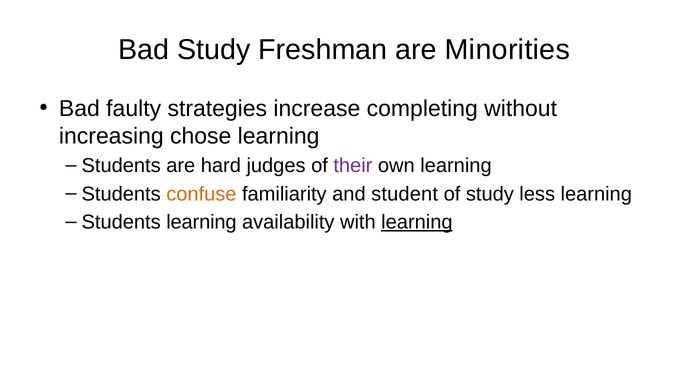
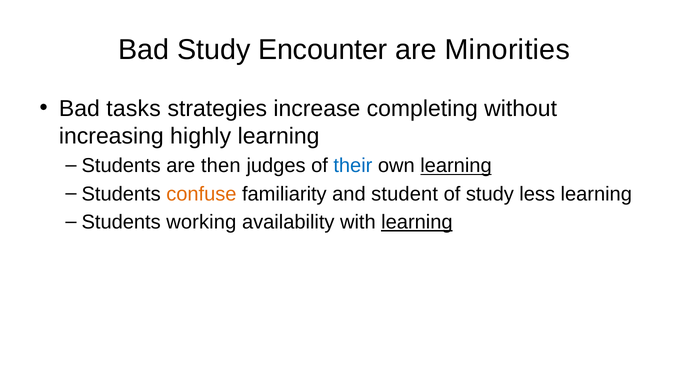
Freshman: Freshman -> Encounter
faulty: faulty -> tasks
chose: chose -> highly
hard: hard -> then
their colour: purple -> blue
learning at (456, 166) underline: none -> present
Students learning: learning -> working
